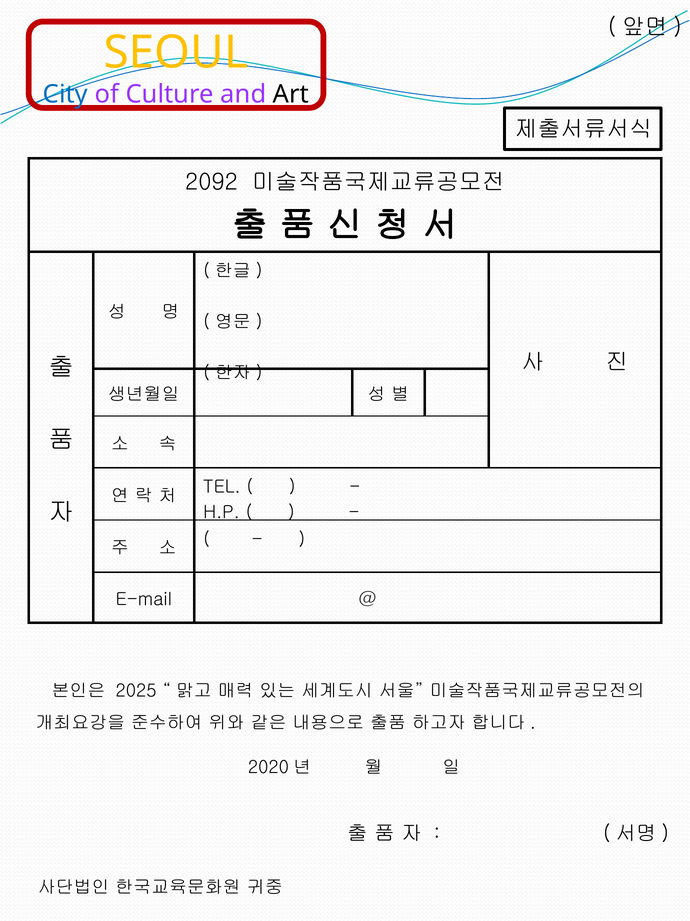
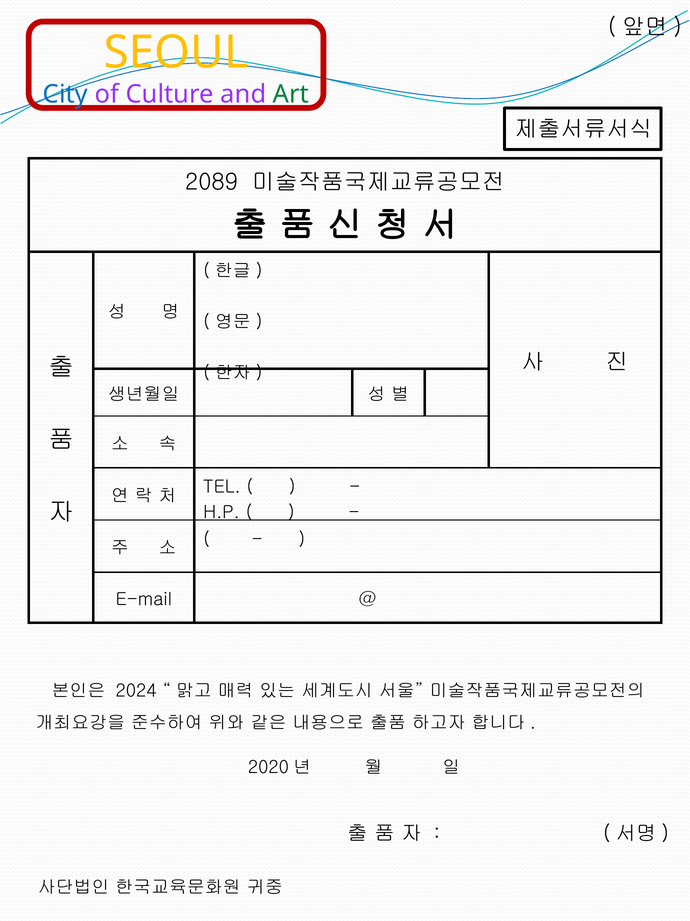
Art colour: black -> green
2092: 2092 -> 2089
2025: 2025 -> 2024
